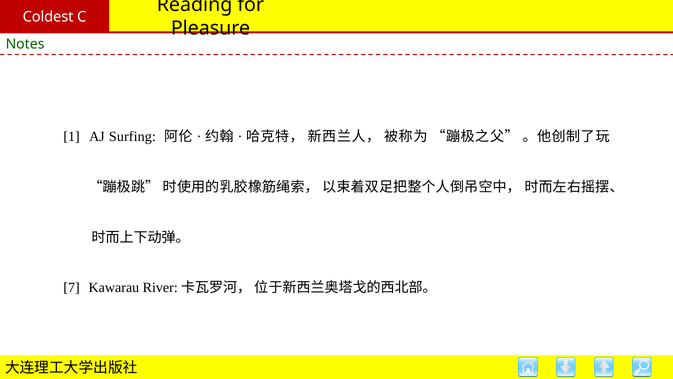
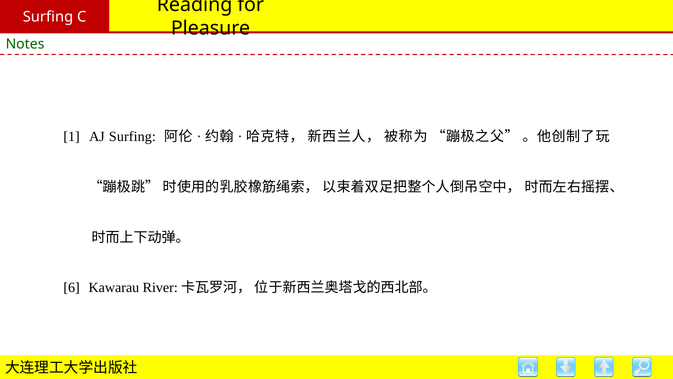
Coldest at (48, 17): Coldest -> Surfing
7: 7 -> 6
